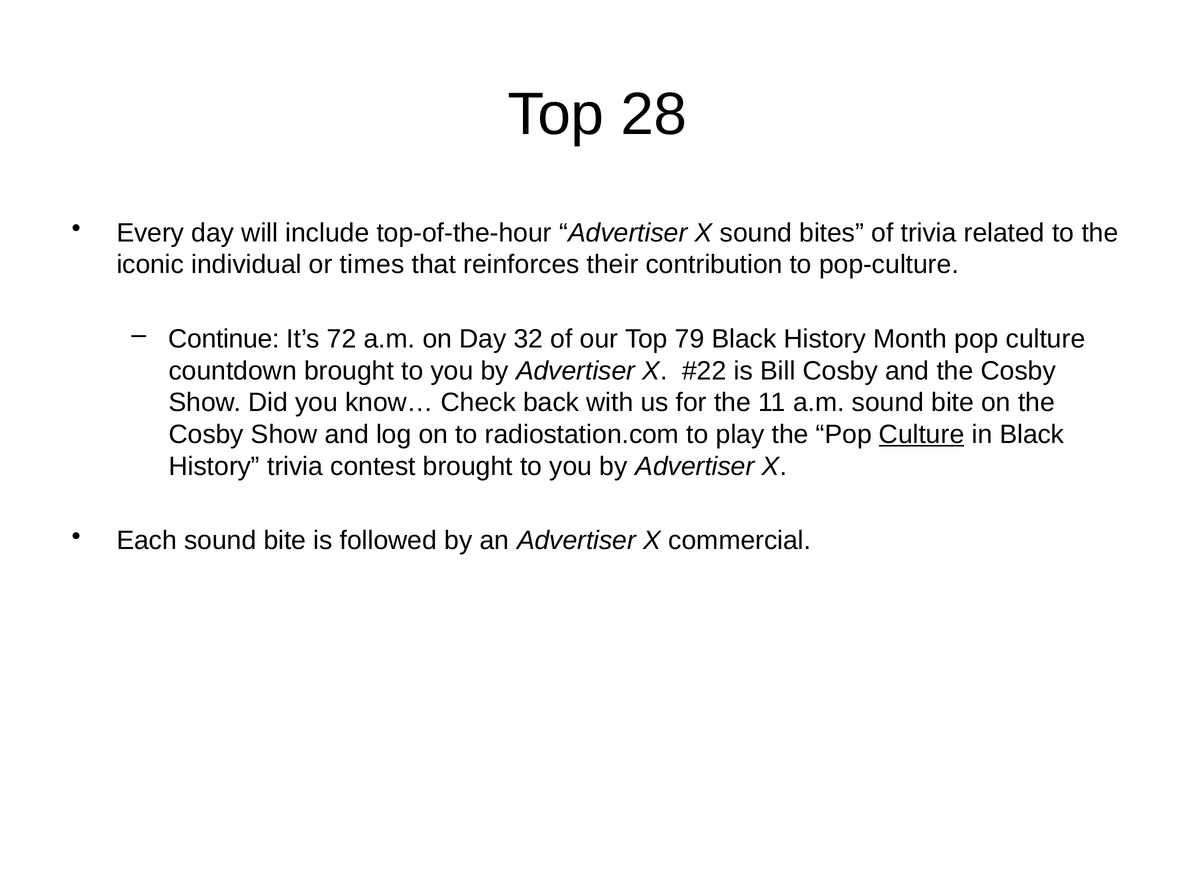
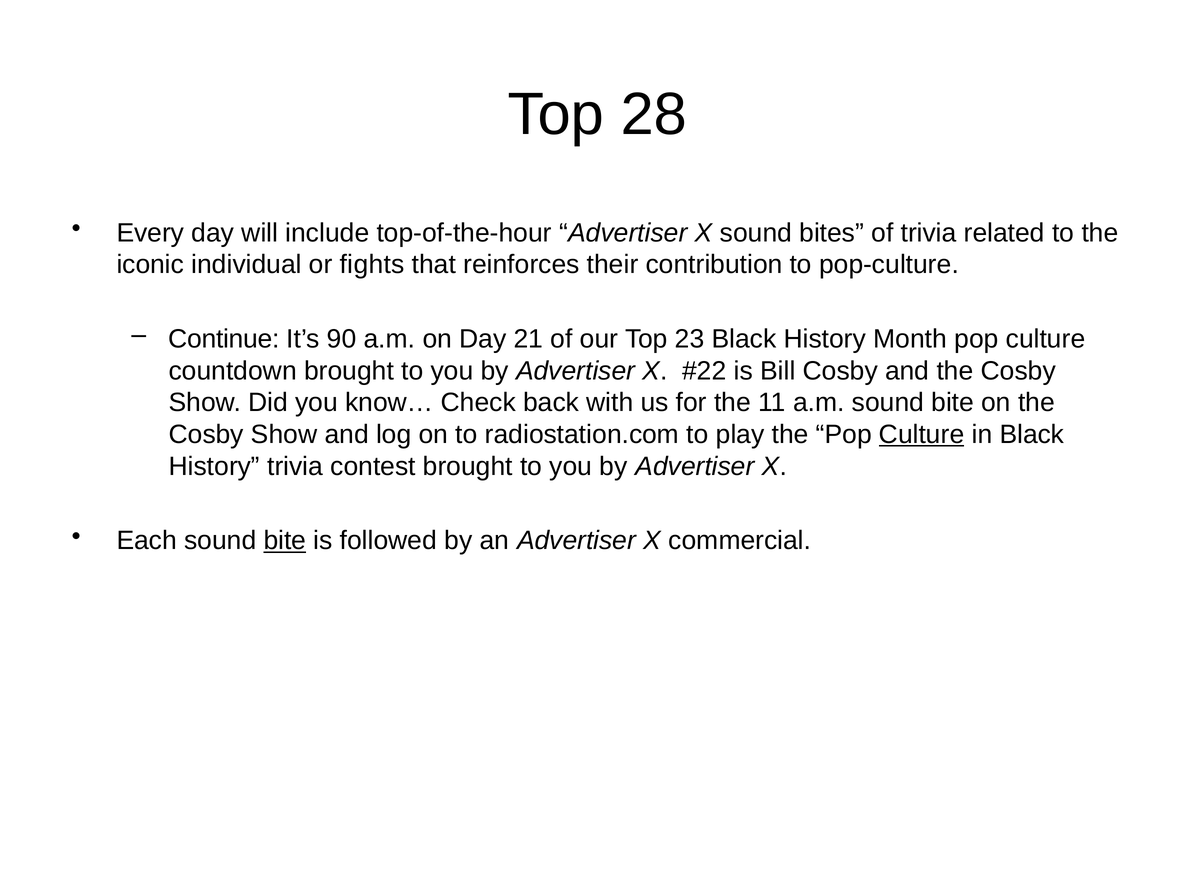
times: times -> fights
72: 72 -> 90
32: 32 -> 21
79: 79 -> 23
bite at (285, 541) underline: none -> present
